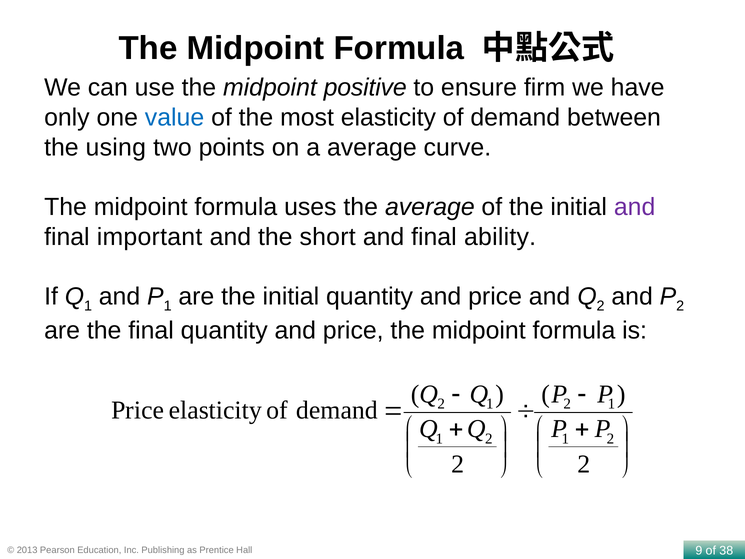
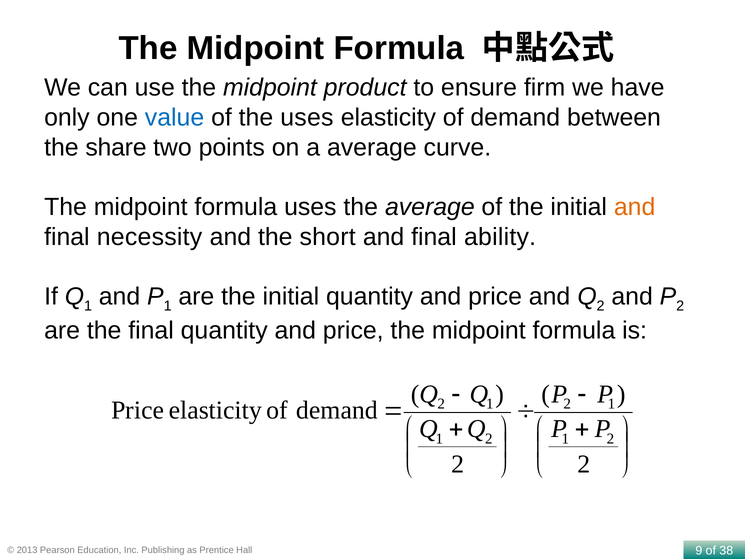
positive: positive -> product
the most: most -> uses
using: using -> share
and at (635, 207) colour: purple -> orange
important: important -> necessity
